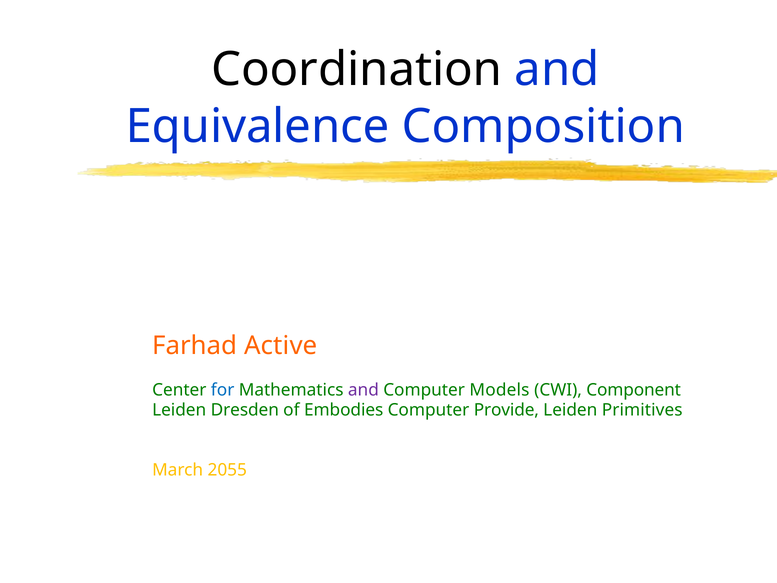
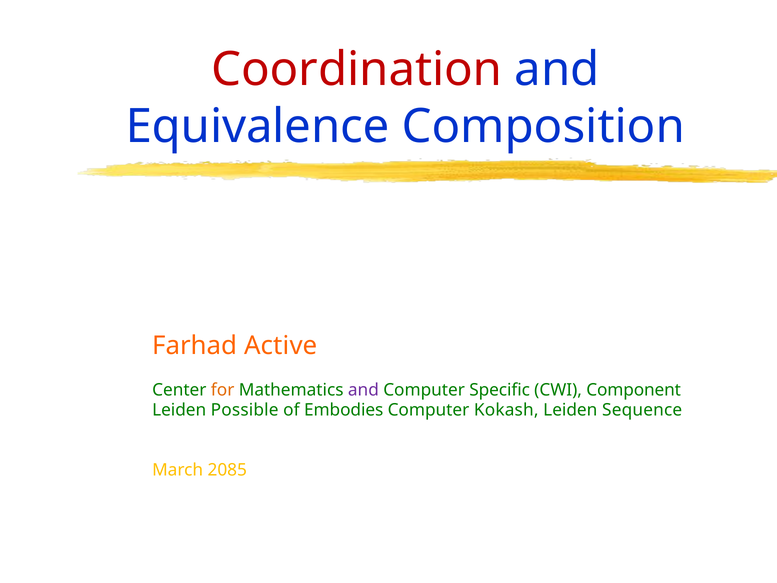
Coordination colour: black -> red
for colour: blue -> orange
Models: Models -> Specific
Dresden: Dresden -> Possible
Provide: Provide -> Kokash
Primitives: Primitives -> Sequence
2055: 2055 -> 2085
